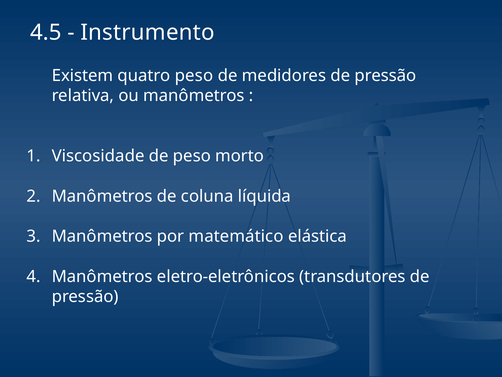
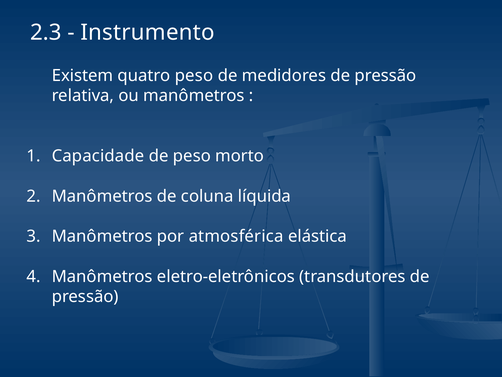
4.5: 4.5 -> 2.3
Viscosidade: Viscosidade -> Capacidade
matemático: matemático -> atmosférica
